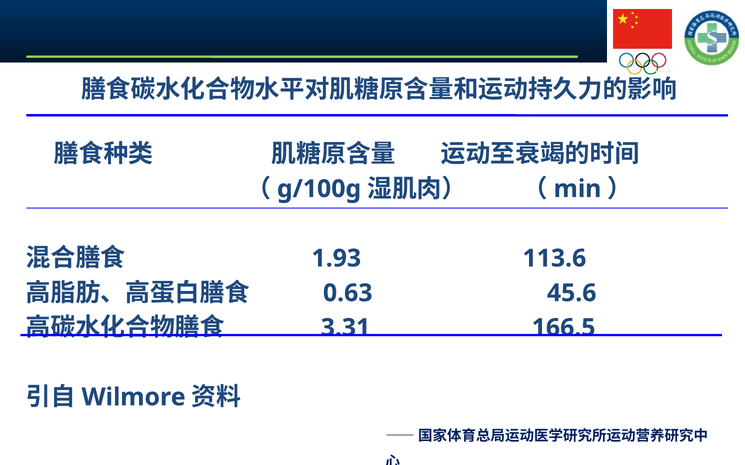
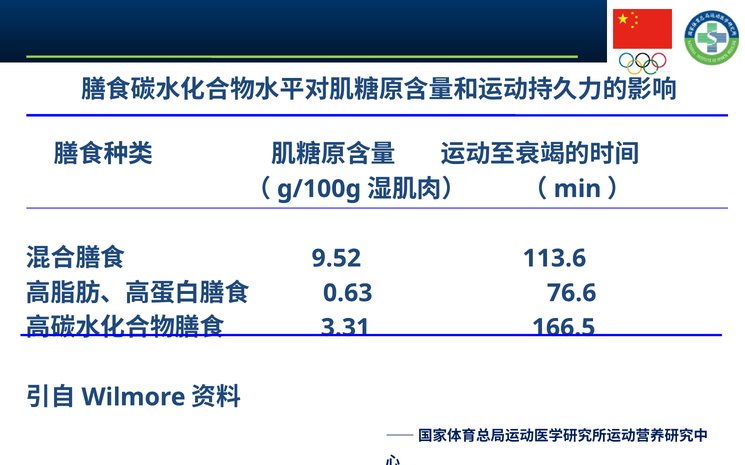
1.93: 1.93 -> 9.52
45.6: 45.6 -> 76.6
